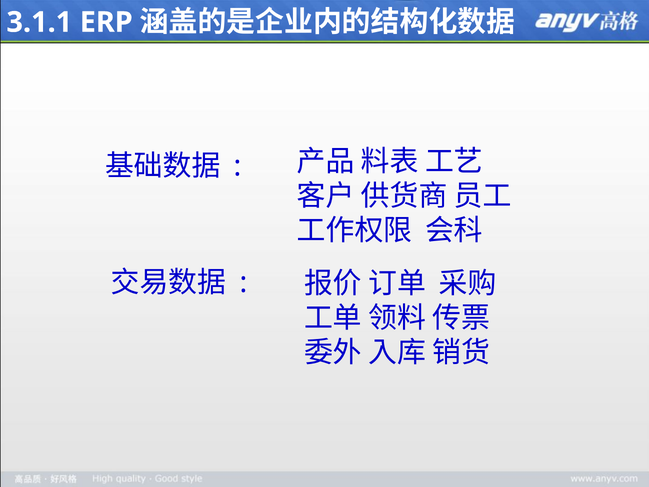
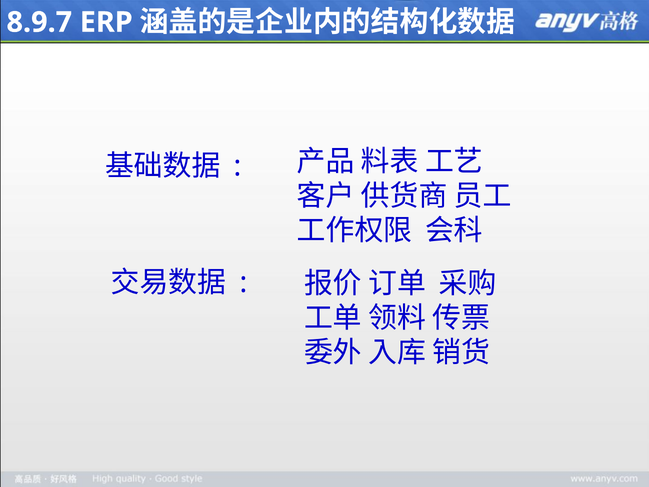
3.1.1: 3.1.1 -> 8.9.7
